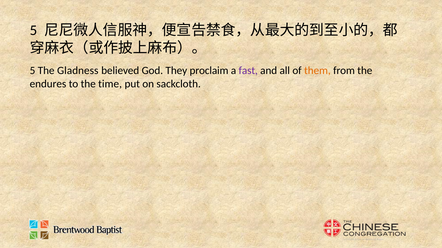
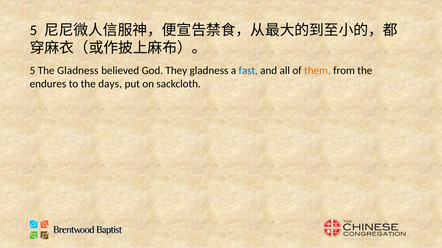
They proclaim: proclaim -> gladness
fast colour: purple -> blue
time: time -> days
